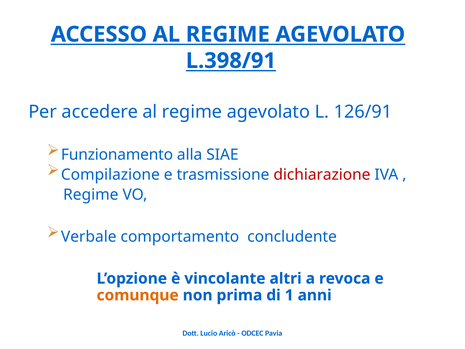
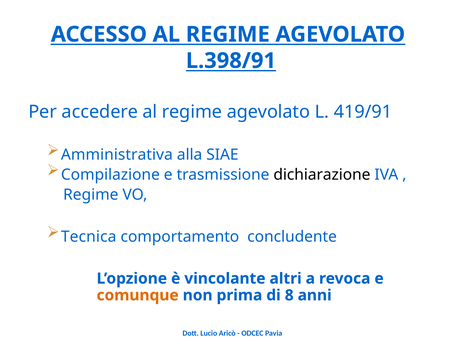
126/91: 126/91 -> 419/91
Funzionamento: Funzionamento -> Amministrativa
dichiarazione colour: red -> black
Verbale: Verbale -> Tecnica
1: 1 -> 8
